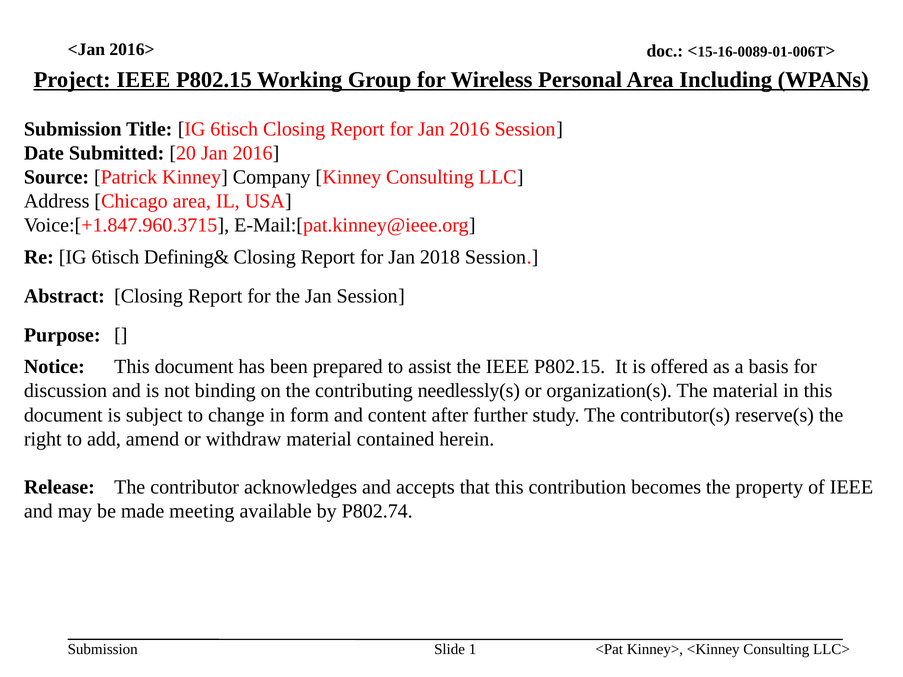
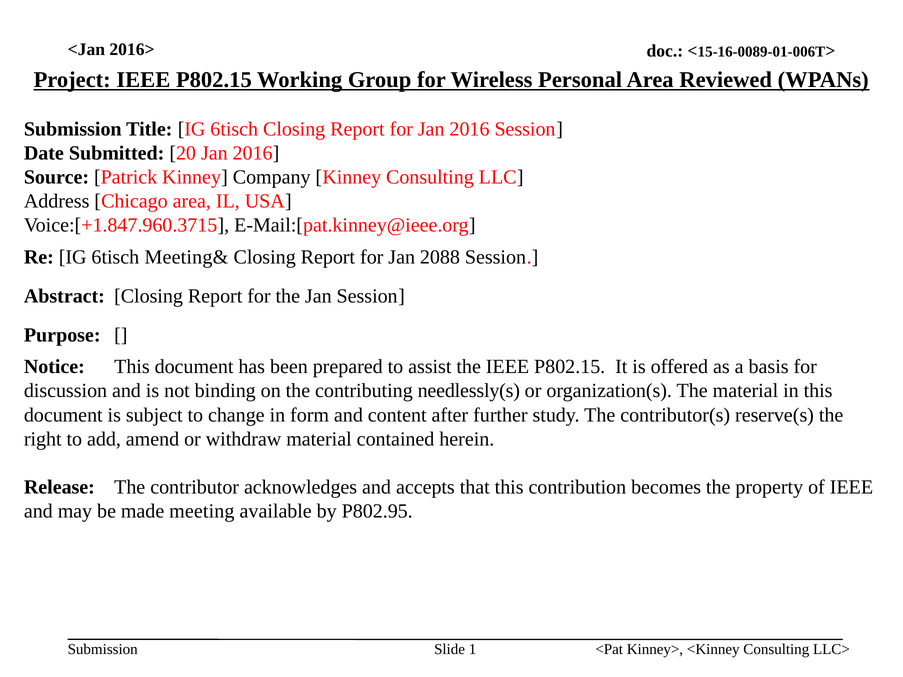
Including: Including -> Reviewed
Defining&: Defining& -> Meeting&
2018: 2018 -> 2088
P802.74: P802.74 -> P802.95
